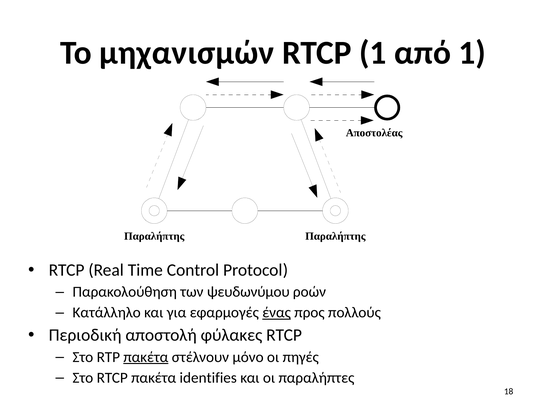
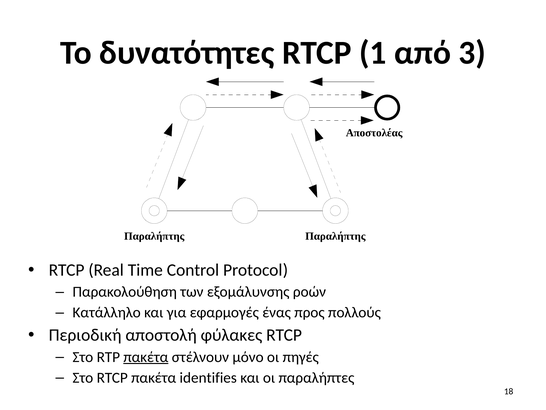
μηχανισμών: μηχανισμών -> δυνατότητες
από 1: 1 -> 3
ψευδωνύμου: ψευδωνύμου -> εξομάλυνσης
ένας underline: present -> none
